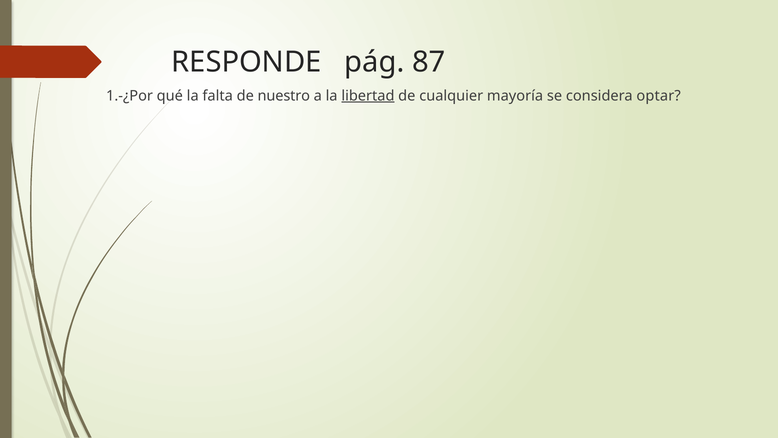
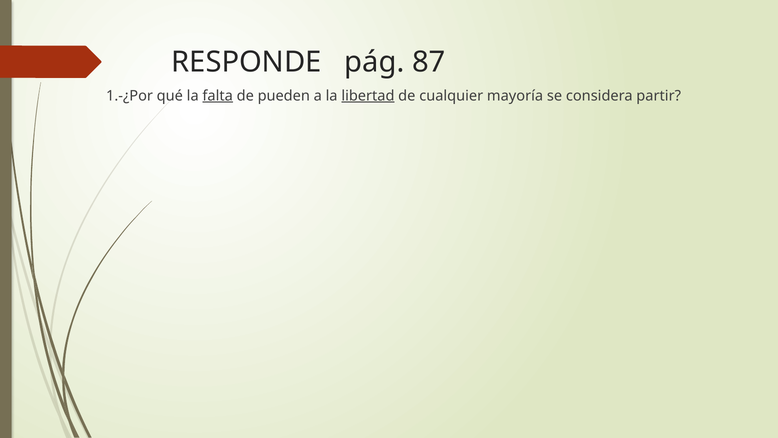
falta underline: none -> present
nuestro: nuestro -> pueden
optar: optar -> partir
